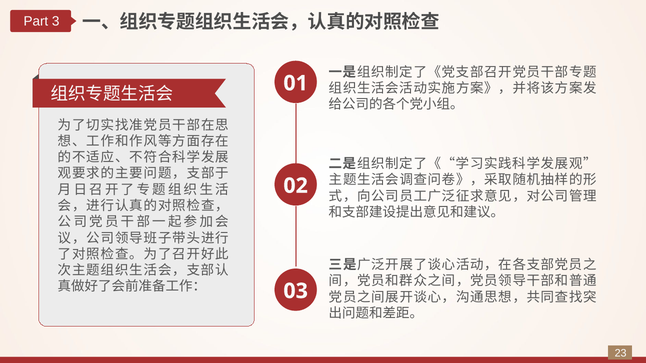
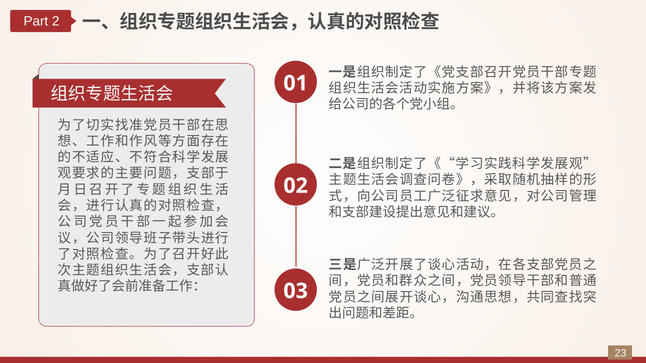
3: 3 -> 2
